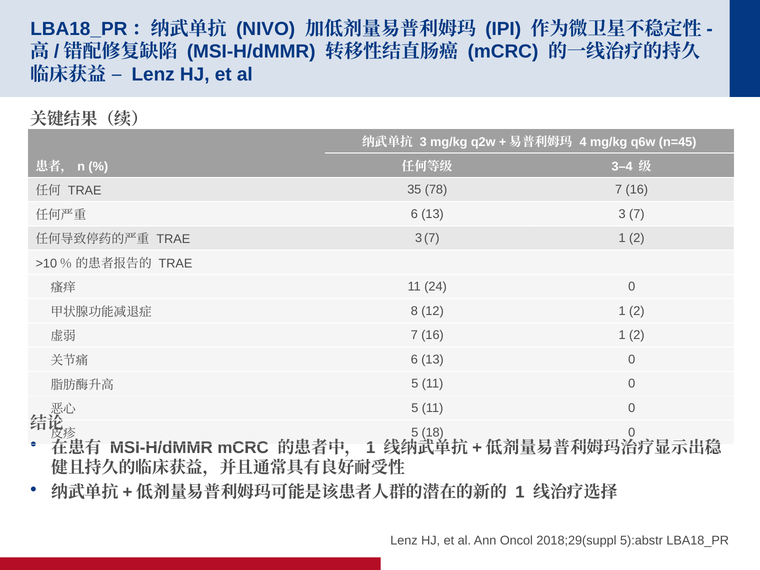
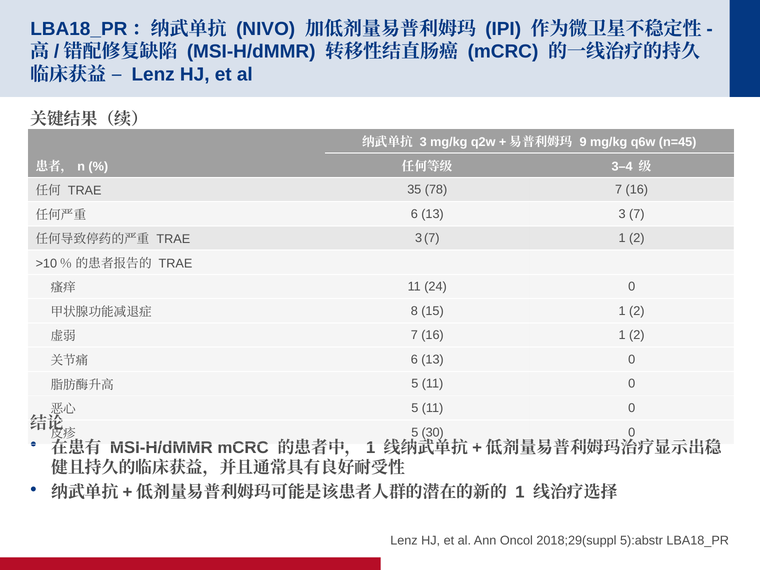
4: 4 -> 9
12: 12 -> 15
18: 18 -> 30
